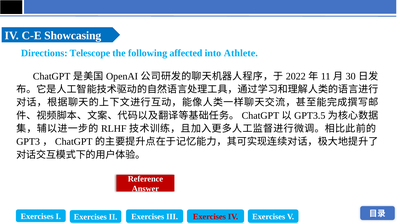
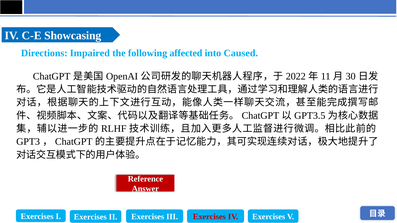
Telescope: Telescope -> Impaired
Athlete: Athlete -> Caused
